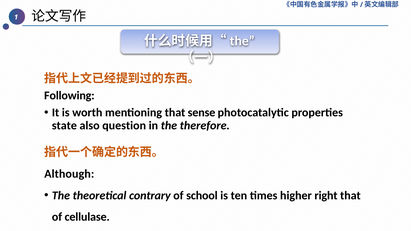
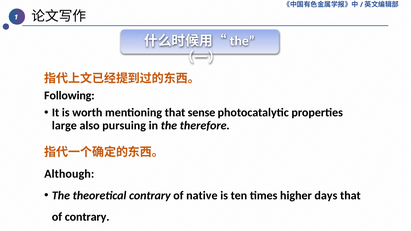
state: state -> large
question: question -> pursuing
school: school -> native
right: right -> days
of cellulase: cellulase -> contrary
